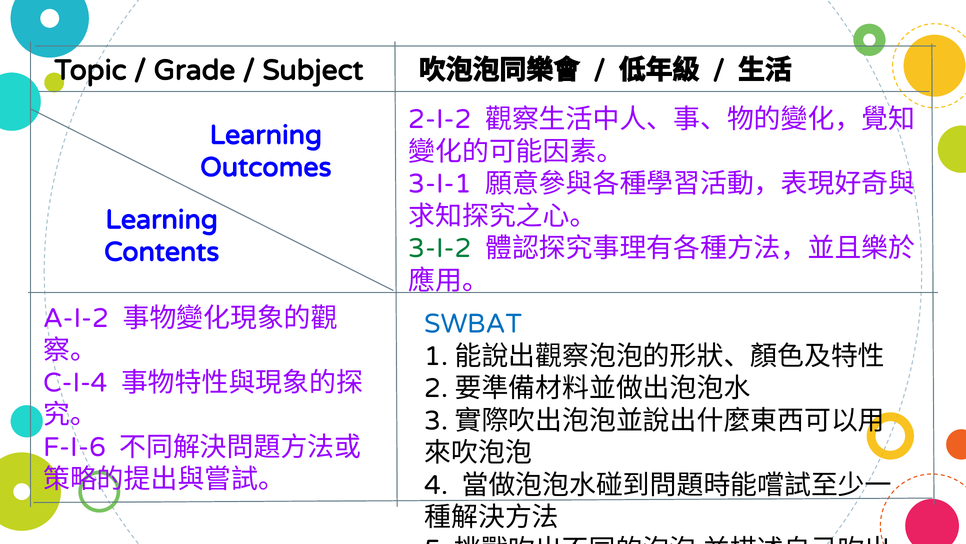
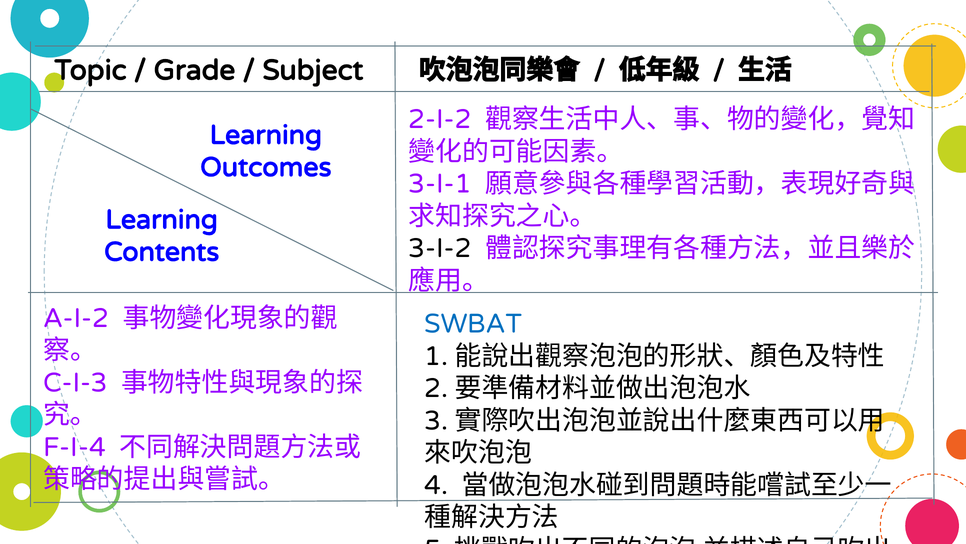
3-I-2 colour: green -> black
C-I-4: C-I-4 -> C-I-3
F-I-6: F-I-6 -> F-I-4
